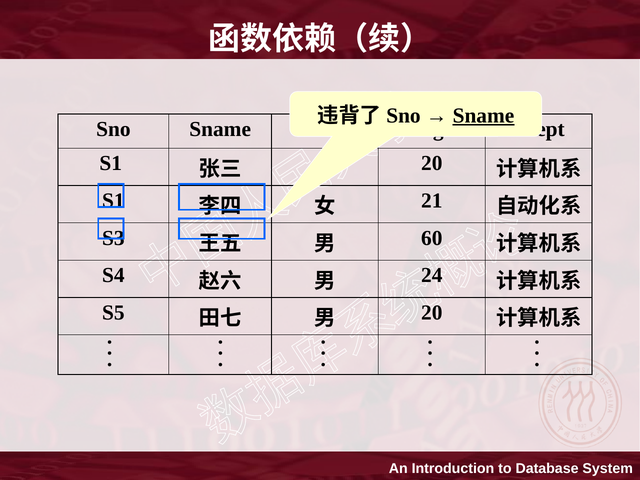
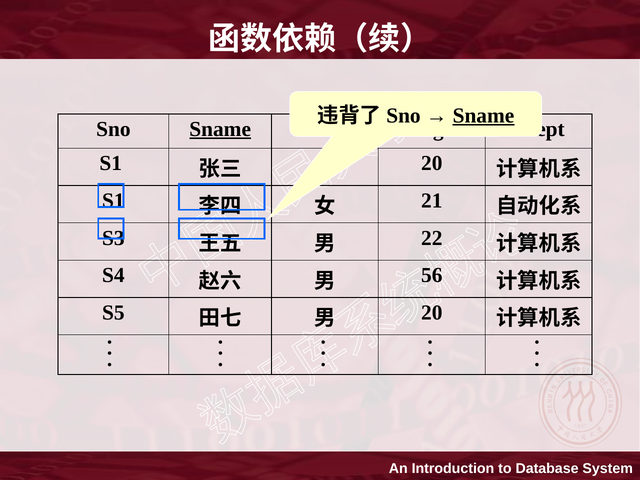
Sname at (220, 129) underline: none -> present
60: 60 -> 22
24: 24 -> 56
